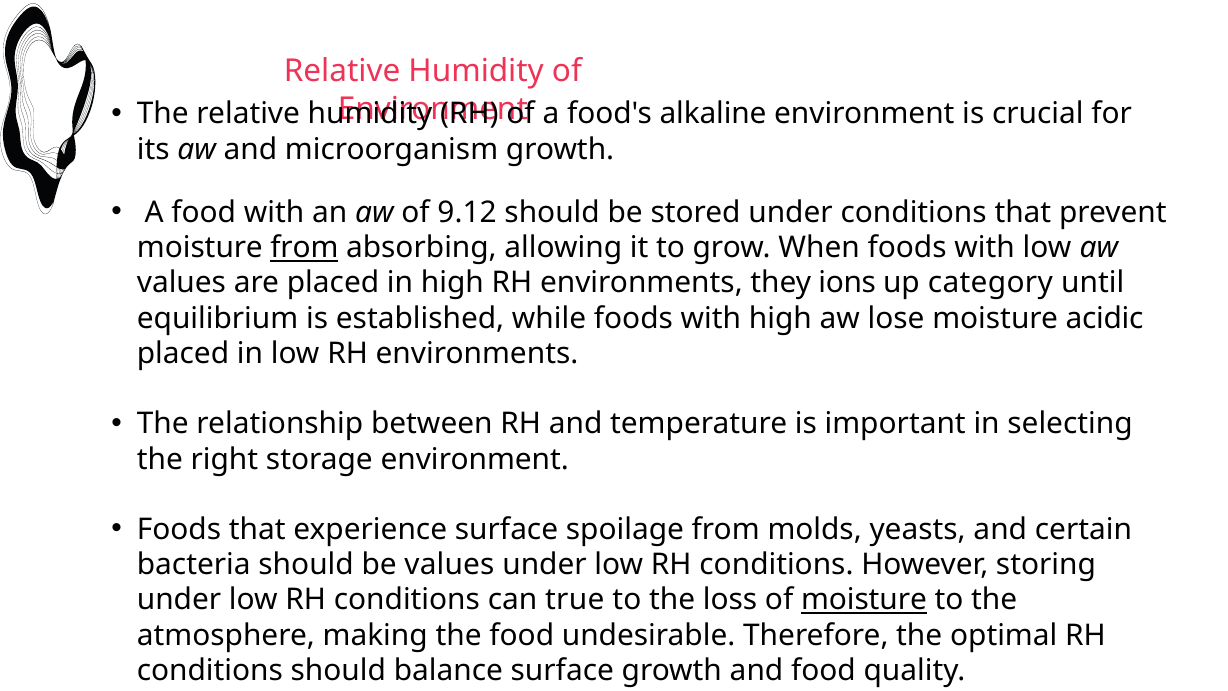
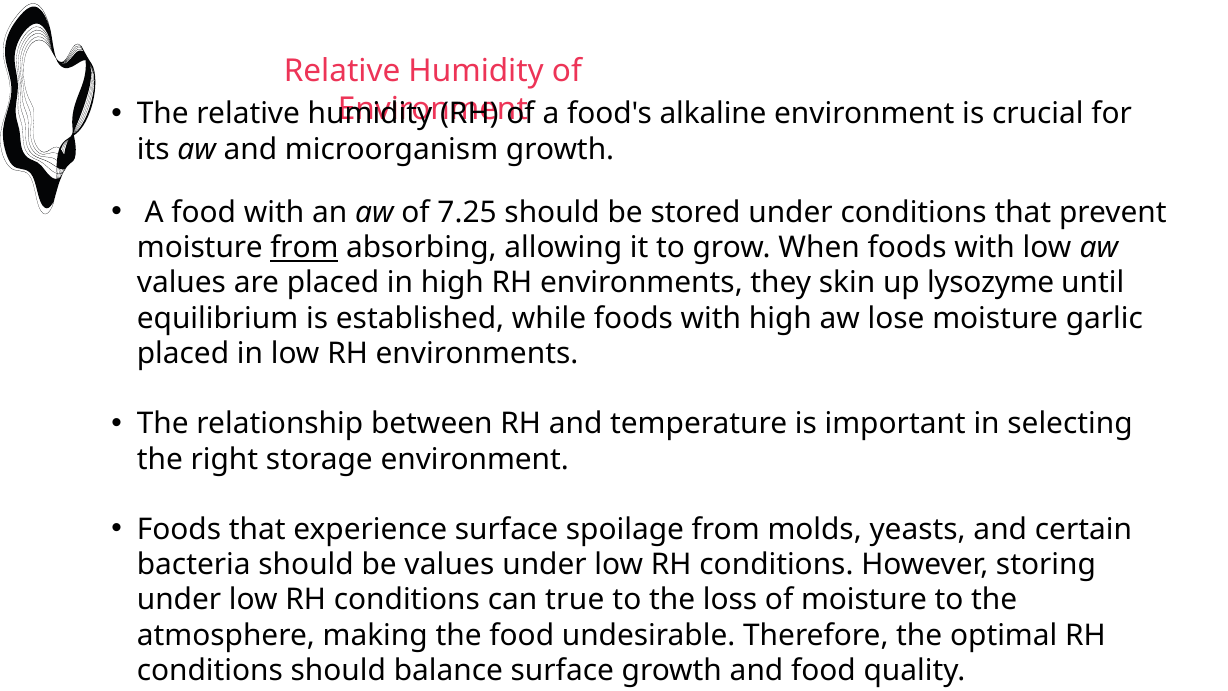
9.12: 9.12 -> 7.25
ions: ions -> skin
category: category -> lysozyme
acidic: acidic -> garlic
moisture at (864, 600) underline: present -> none
